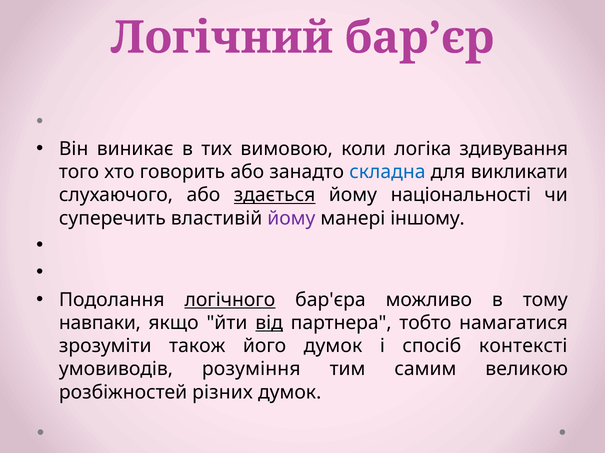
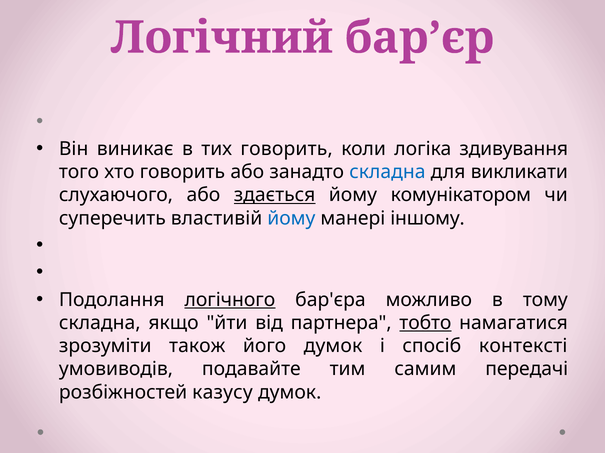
тих вимовою: вимовою -> говорить
національності: національності -> комунікатором
йому at (291, 219) colour: purple -> blue
навпаки at (100, 323): навпаки -> складна
від underline: present -> none
тобто underline: none -> present
розуміння: розуміння -> подавайте
великою: великою -> передачі
різних: різних -> казусу
